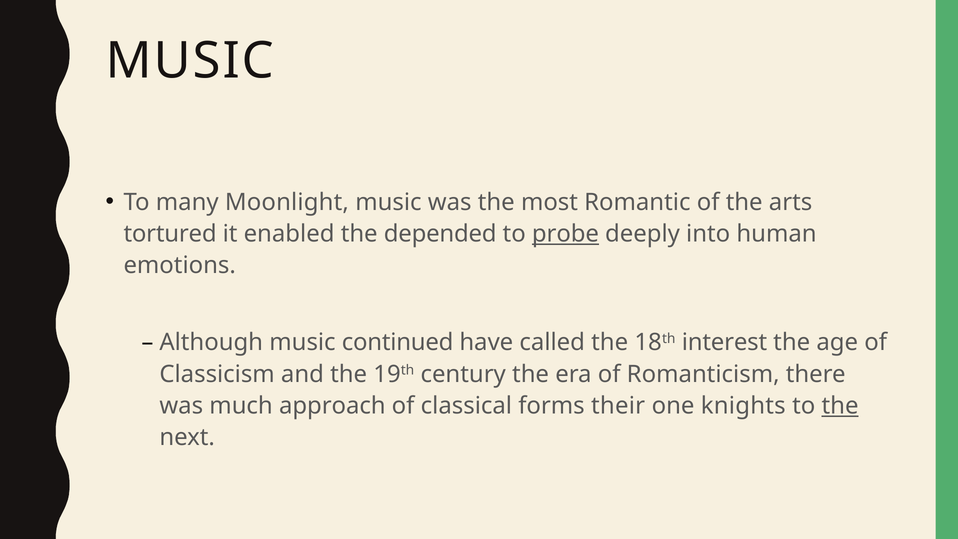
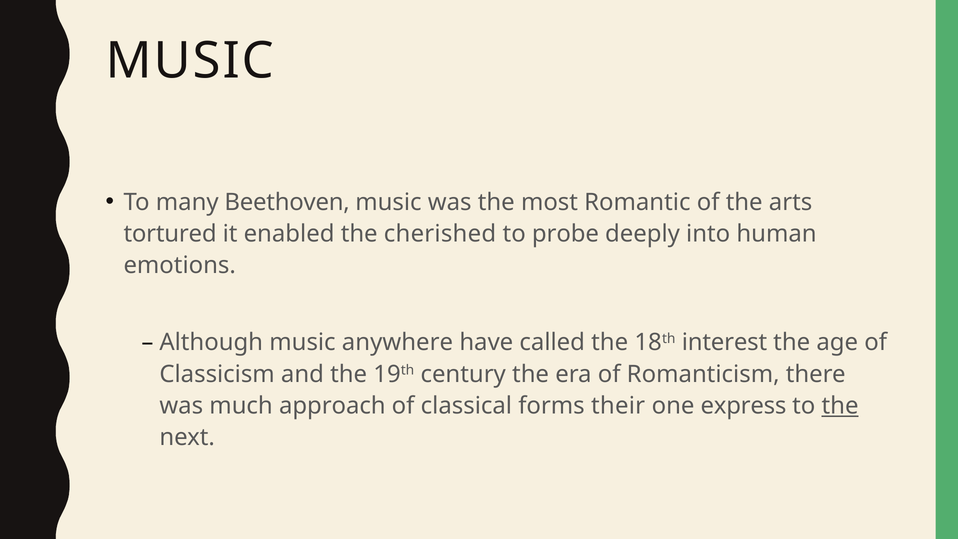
Moonlight: Moonlight -> Beethoven
depended: depended -> cherished
probe underline: present -> none
continued: continued -> anywhere
knights: knights -> express
